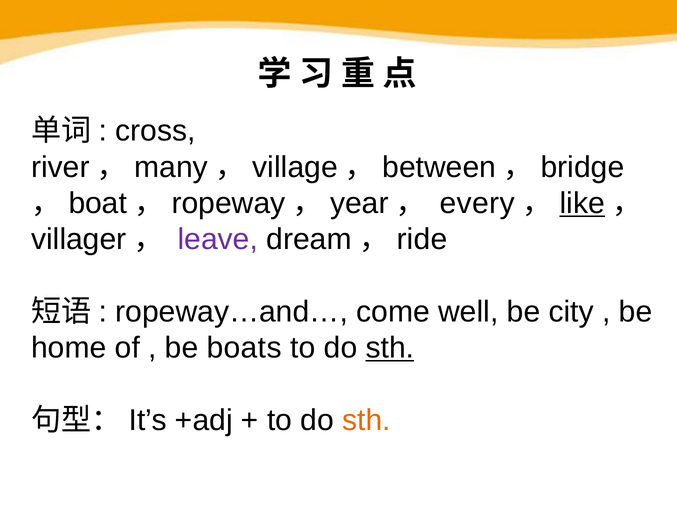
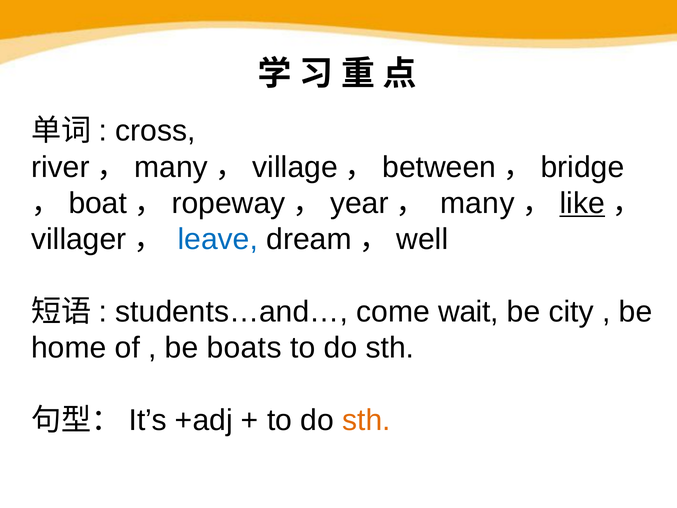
every at (477, 203): every -> many
leave colour: purple -> blue
ride: ride -> well
ropeway…and…: ropeway…and… -> students…and…
well: well -> wait
sth at (390, 348) underline: present -> none
